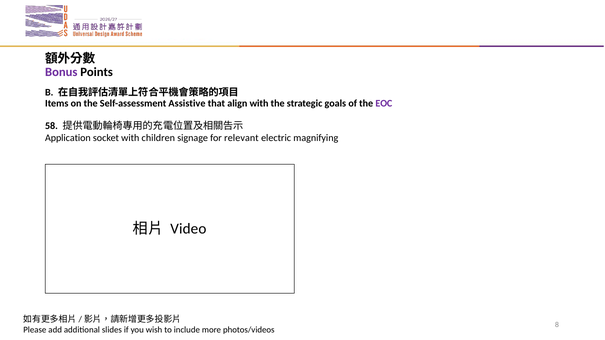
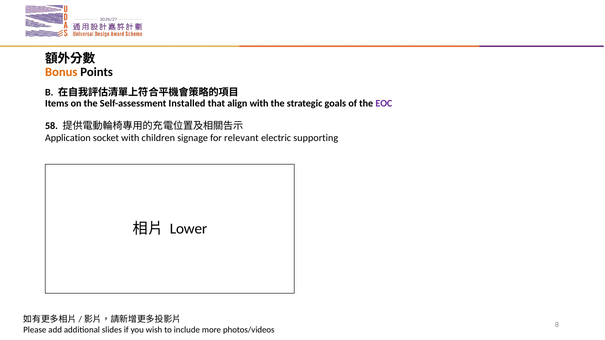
Bonus colour: purple -> orange
Assistive: Assistive -> Installed
magnifying: magnifying -> supporting
Video: Video -> Lower
